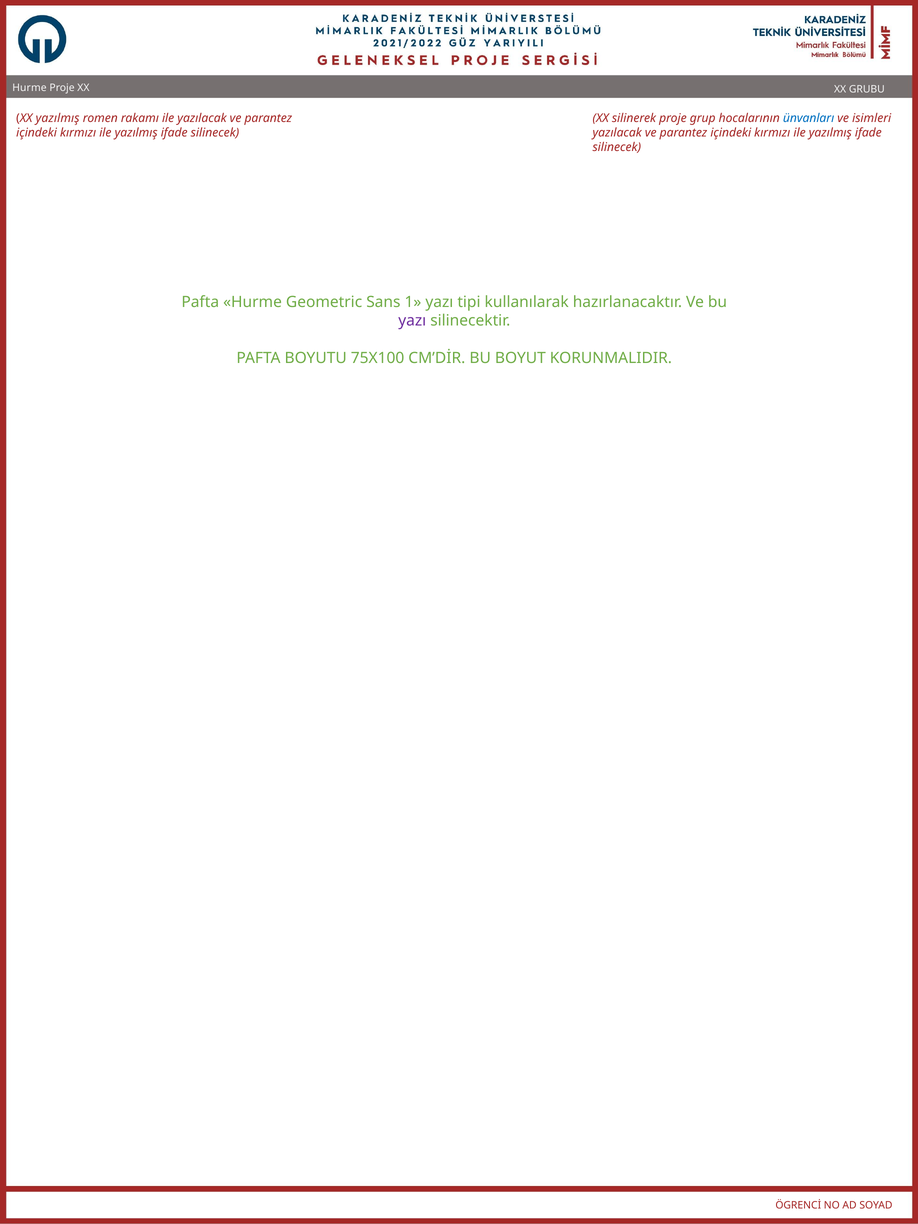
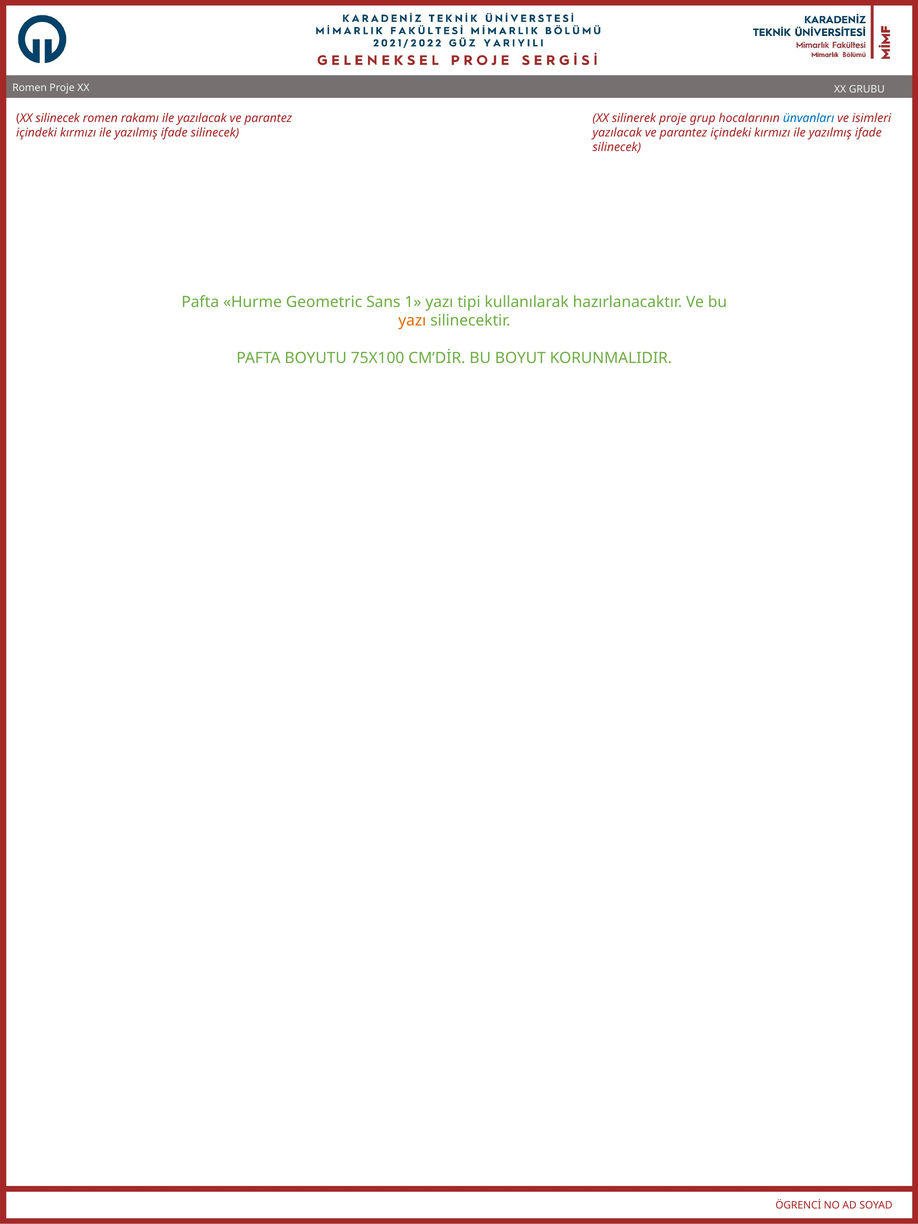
Hurme at (29, 88): Hurme -> Romen
XX yazılmış: yazılmış -> silinecek
yazı at (412, 321) colour: purple -> orange
